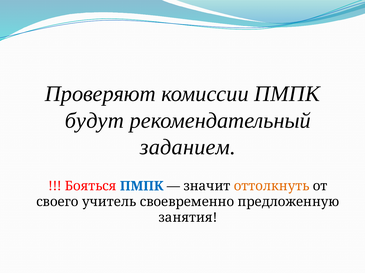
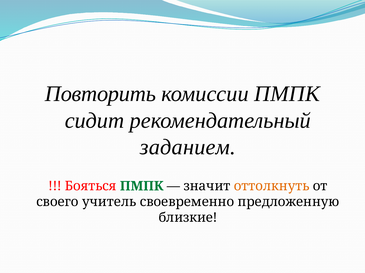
Проверяют: Проверяют -> Повторить
будут: будут -> сидит
ПМПК at (142, 187) colour: blue -> green
занятия: занятия -> близкие
